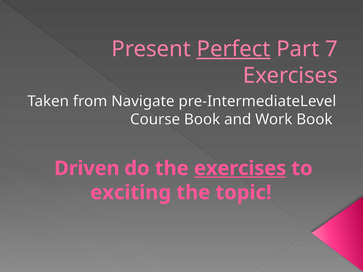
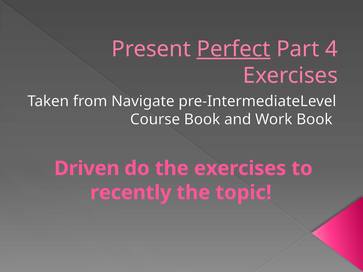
7: 7 -> 4
exercises at (240, 169) underline: present -> none
exciting: exciting -> recently
